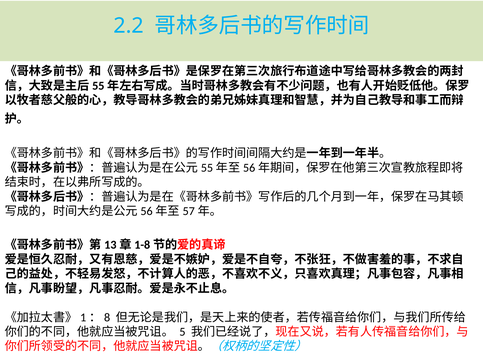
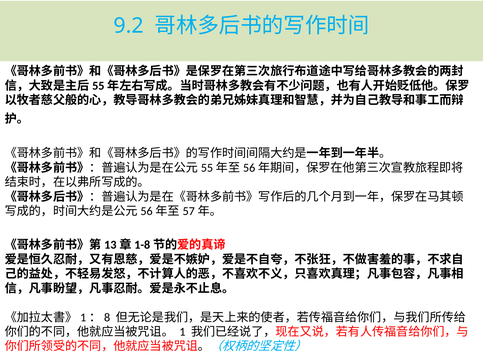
2.2: 2.2 -> 9.2
5: 5 -> 1
